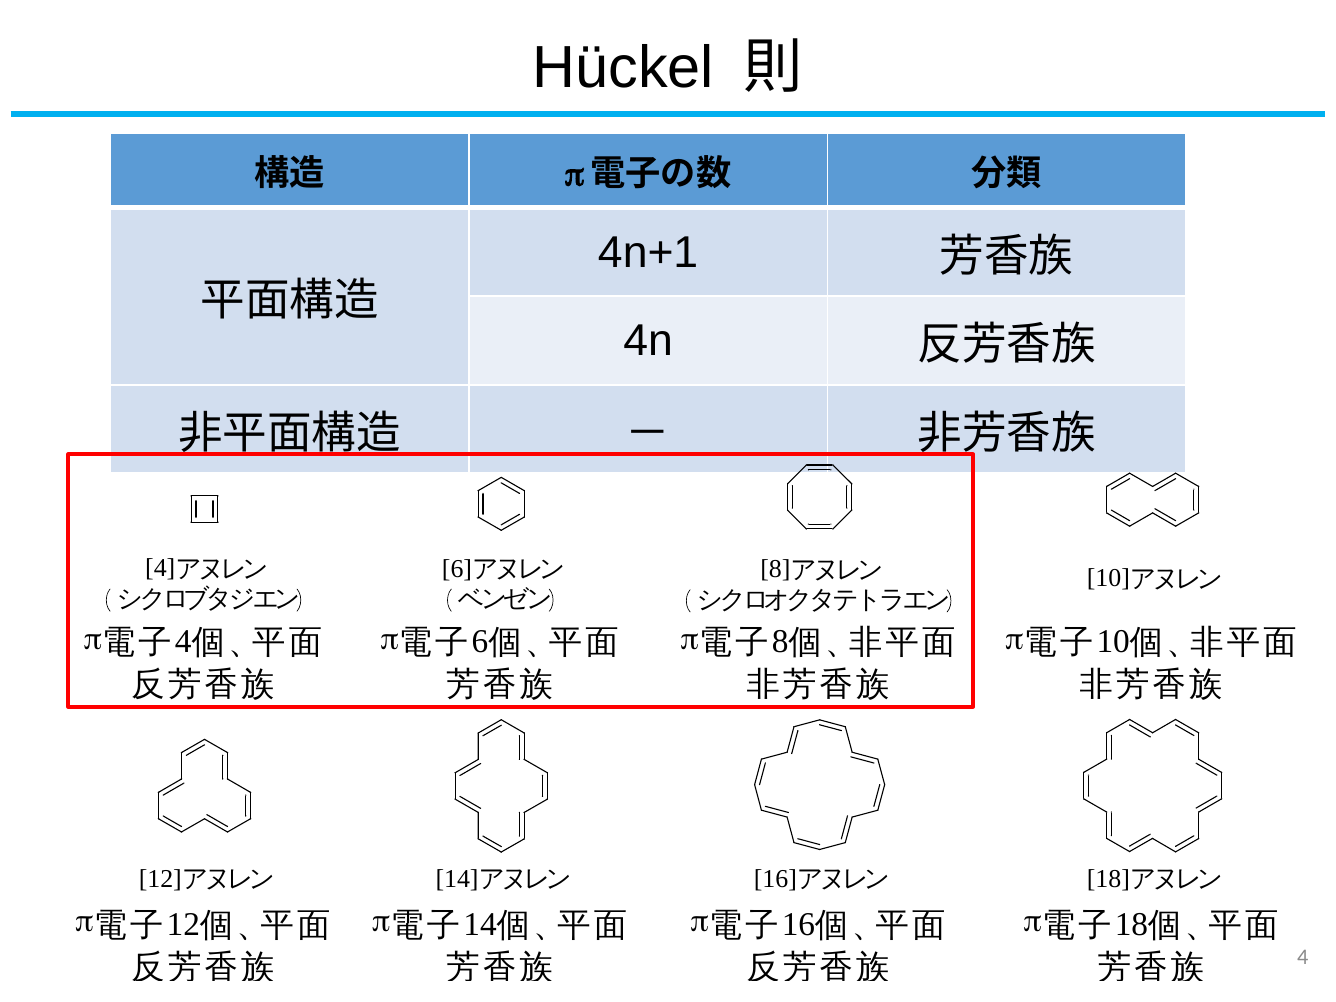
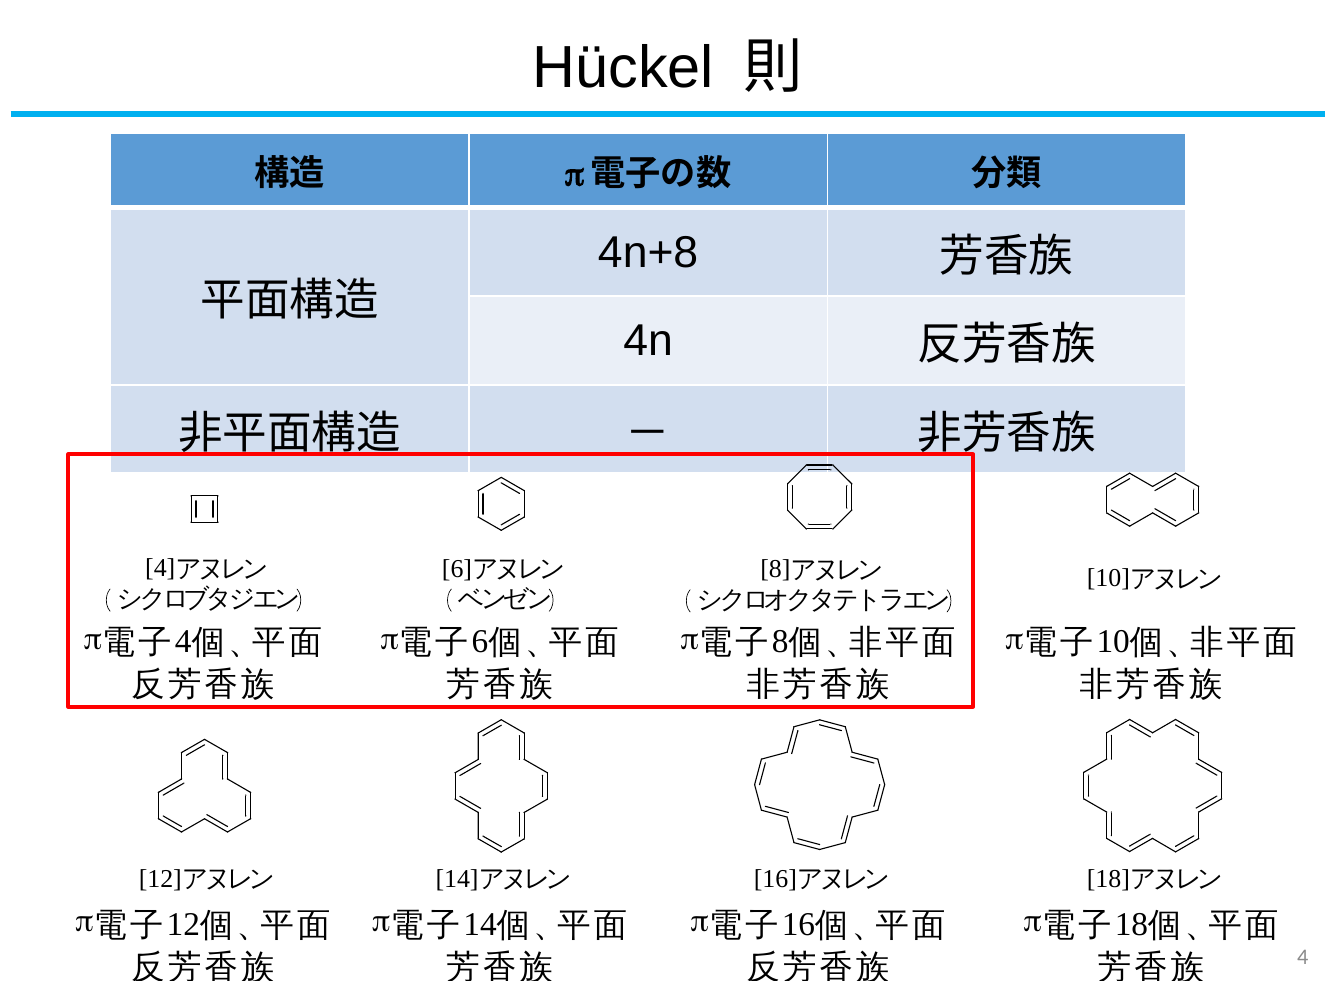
4n+1: 4n+1 -> 4n+8
